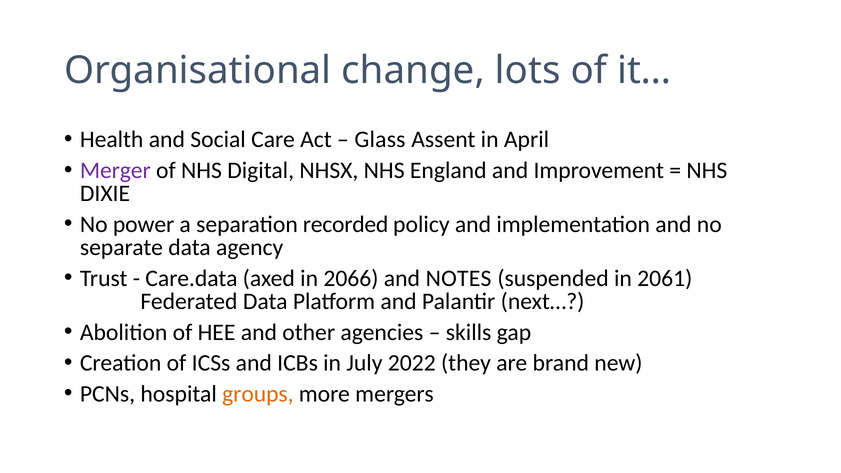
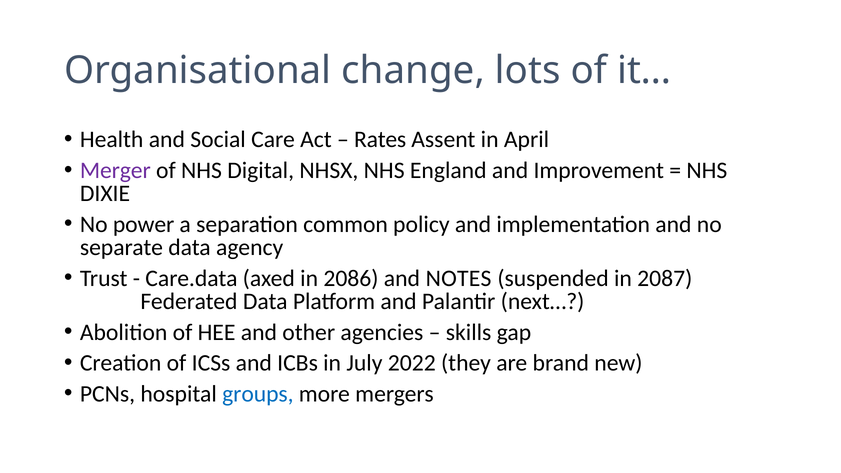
Glass: Glass -> Rates
recorded: recorded -> common
2066: 2066 -> 2086
2061: 2061 -> 2087
groups colour: orange -> blue
